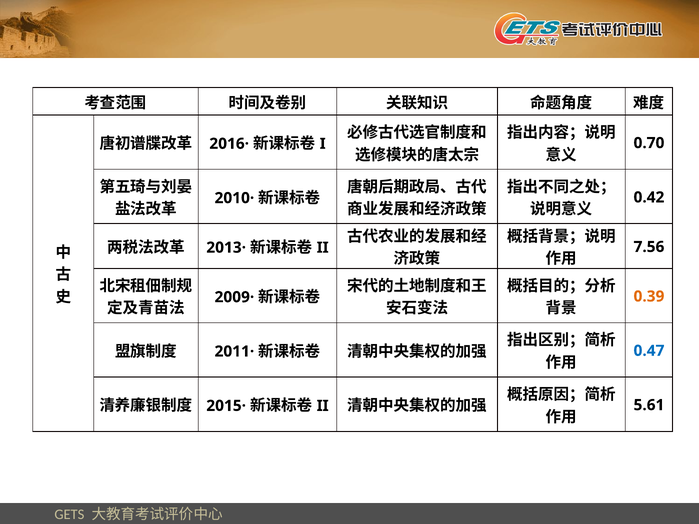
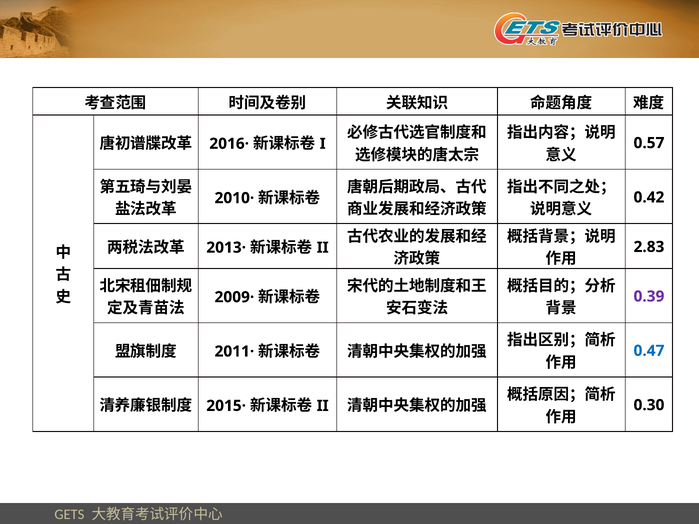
0.70: 0.70 -> 0.57
7.56: 7.56 -> 2.83
0.39 colour: orange -> purple
5.61: 5.61 -> 0.30
